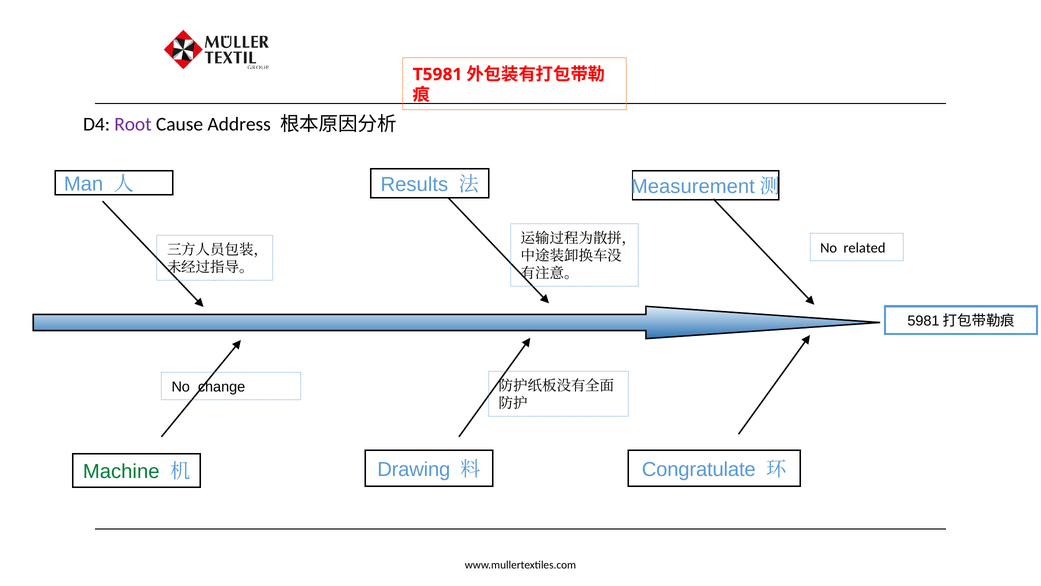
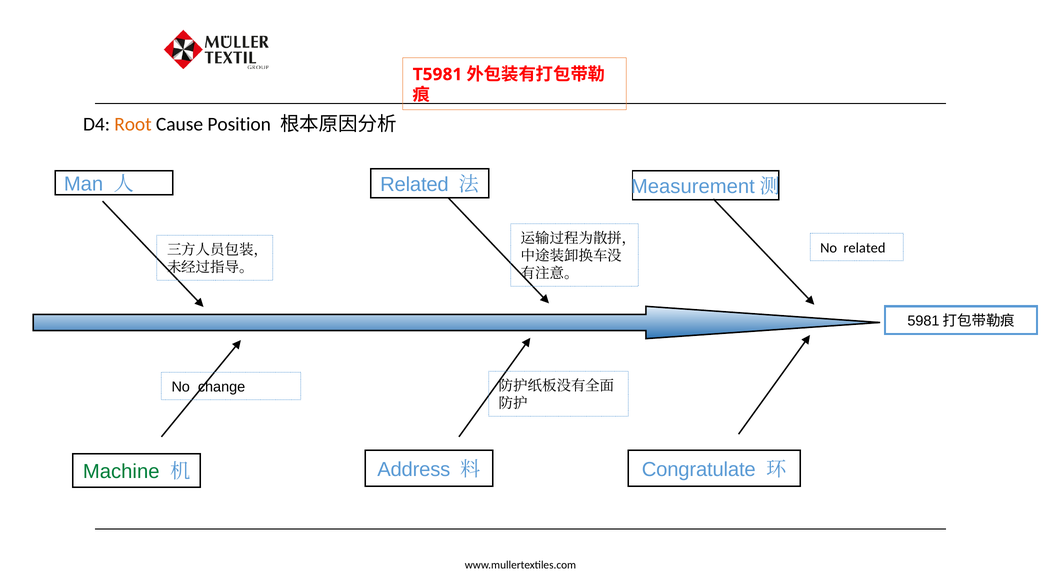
Root colour: purple -> orange
Address: Address -> Position
Results at (414, 184): Results -> Related
Drawing: Drawing -> Address
